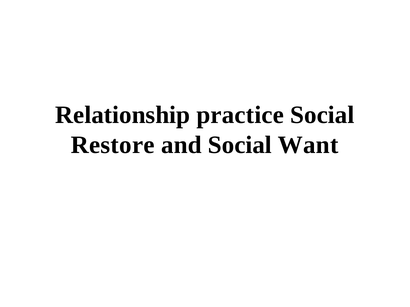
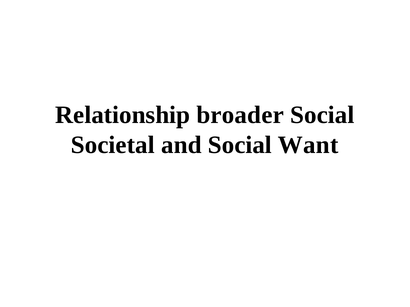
practice: practice -> broader
Restore: Restore -> Societal
